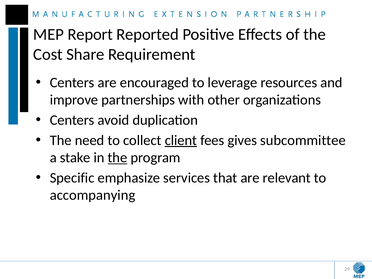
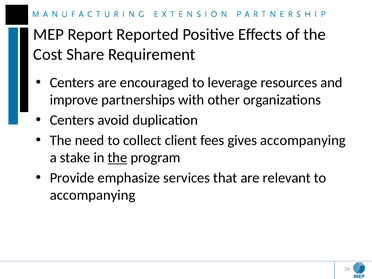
client underline: present -> none
gives subcommittee: subcommittee -> accompanying
Specific: Specific -> Provide
